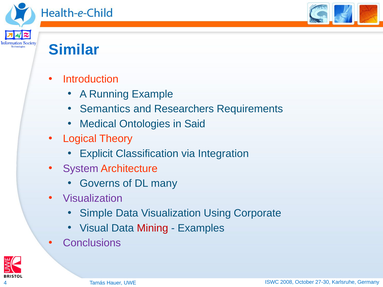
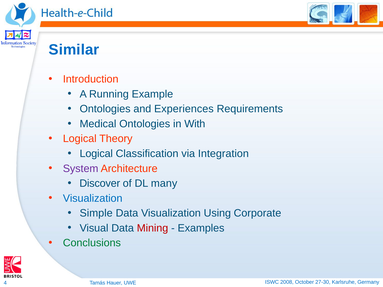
Semantics at (105, 109): Semantics -> Ontologies
Researchers: Researchers -> Experiences
Said: Said -> With
Explicit at (96, 154): Explicit -> Logical
Governs: Governs -> Discover
Visualization at (93, 198) colour: purple -> blue
Conclusions colour: purple -> green
